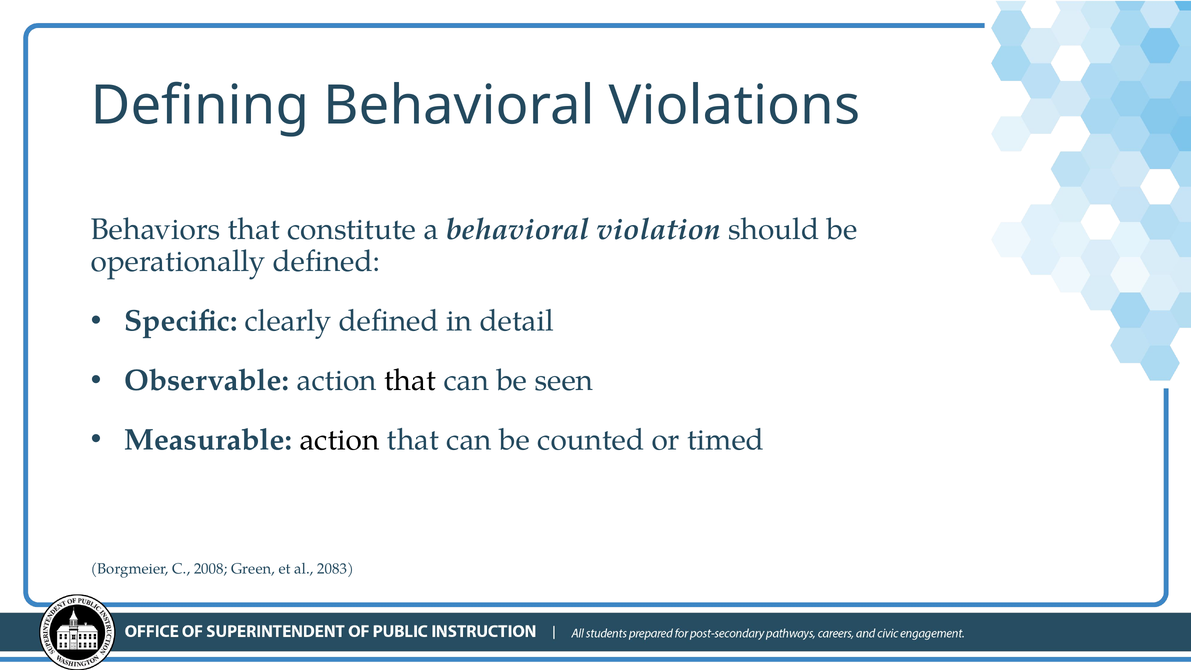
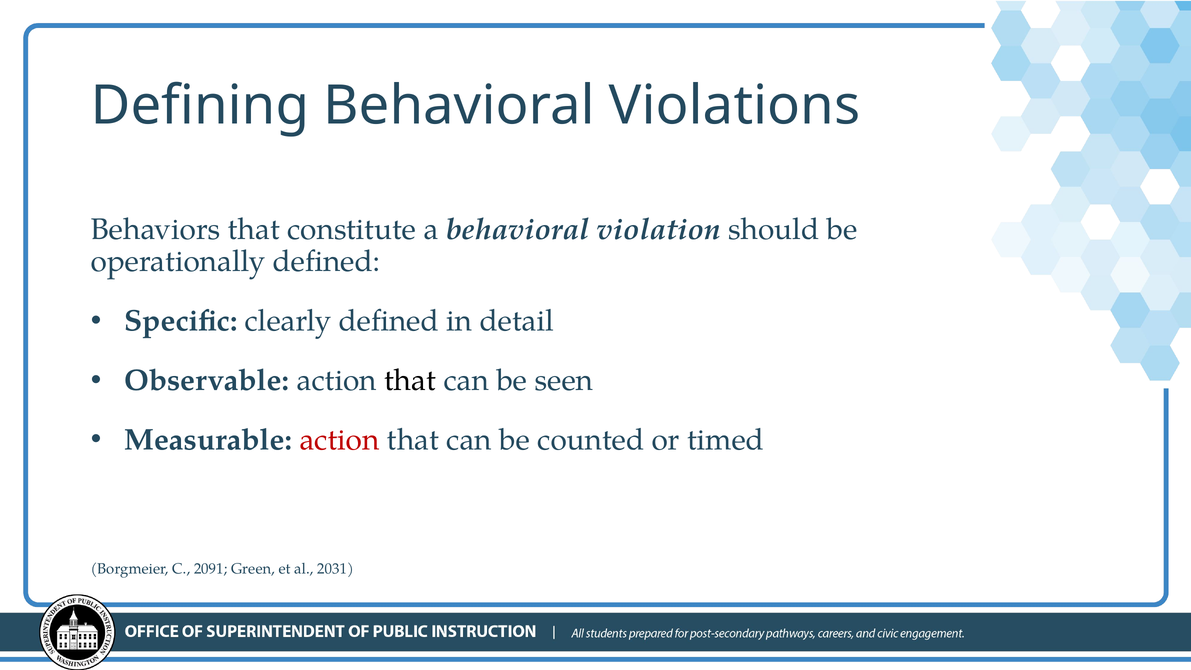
action at (340, 440) colour: black -> red
2008: 2008 -> 2091
2083: 2083 -> 2031
